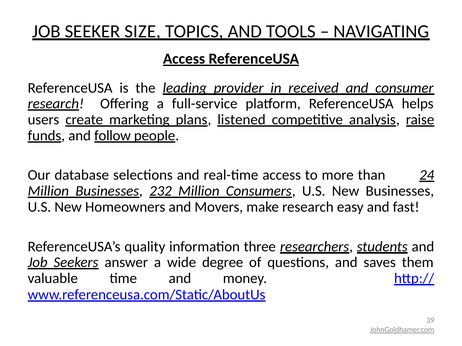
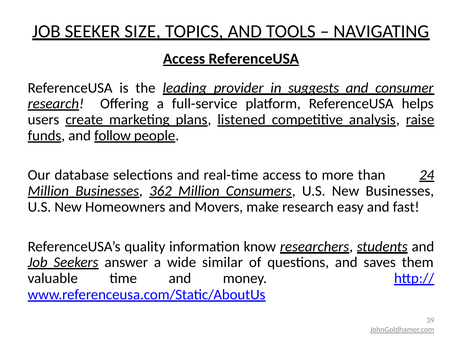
received: received -> suggests
232: 232 -> 362
three: three -> know
degree: degree -> similar
